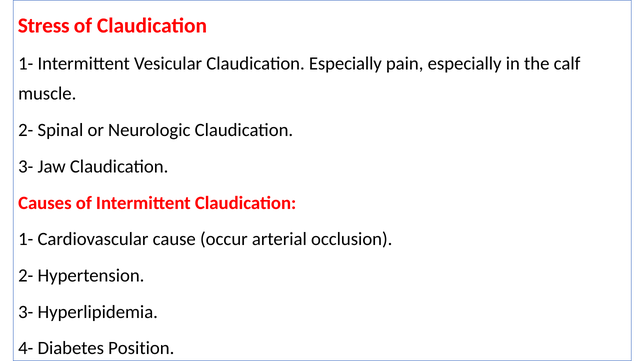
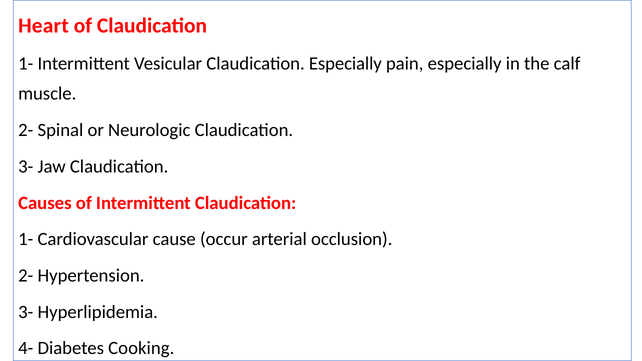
Stress: Stress -> Heart
Position: Position -> Cooking
